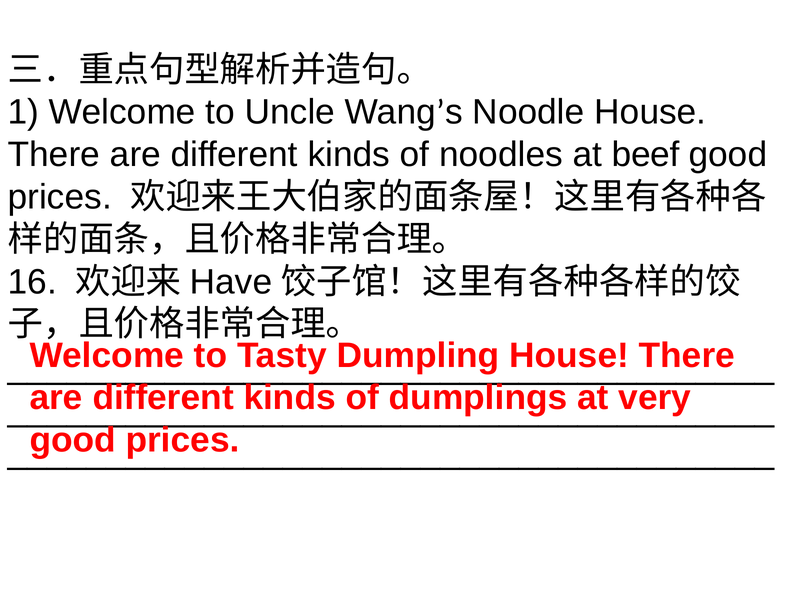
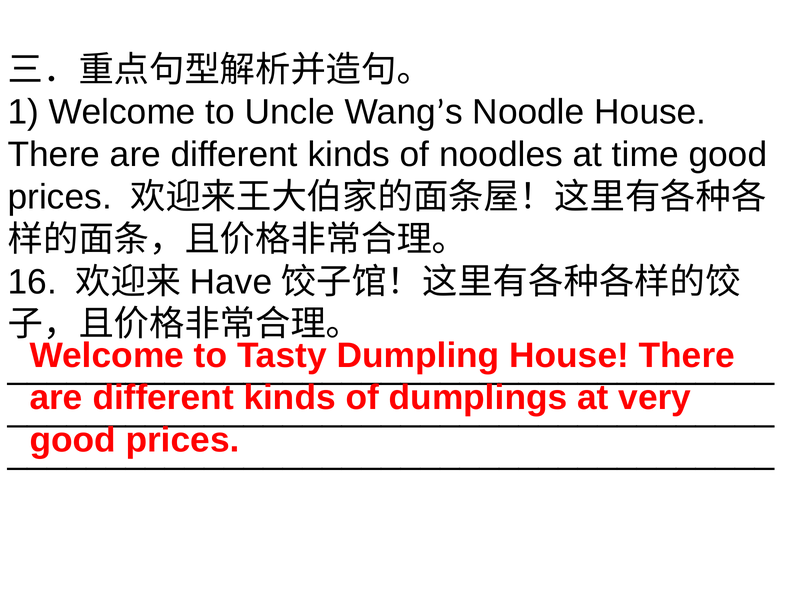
beef: beef -> time
